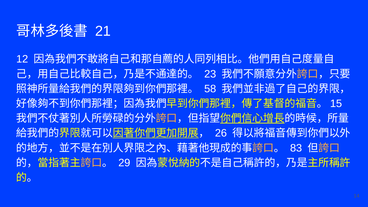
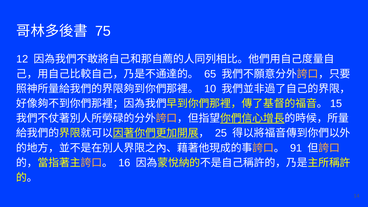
21: 21 -> 75
23: 23 -> 65
58: 58 -> 10
26: 26 -> 25
83: 83 -> 91
29: 29 -> 16
